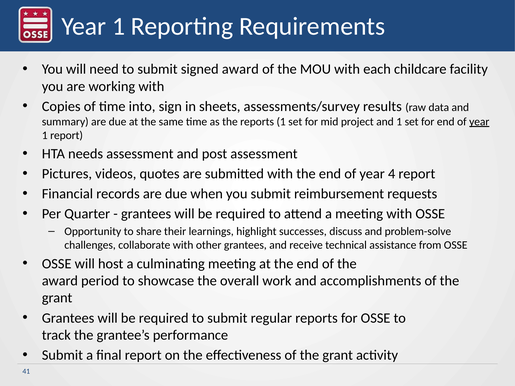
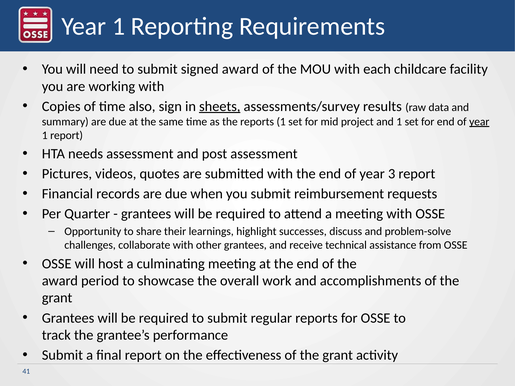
into: into -> also
sheets underline: none -> present
4: 4 -> 3
